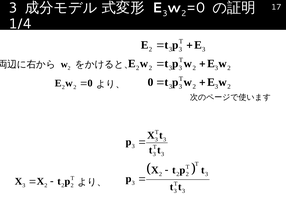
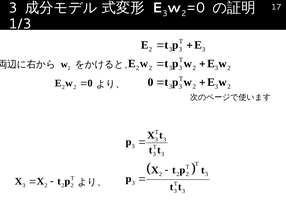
1/4: 1/4 -> 1/3
